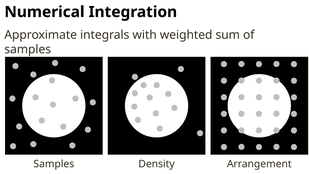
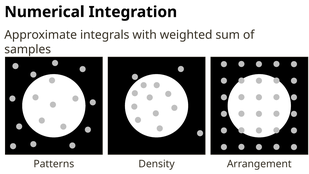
Samples at (54, 164): Samples -> Patterns
